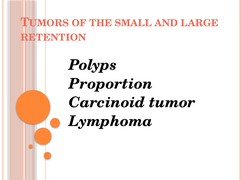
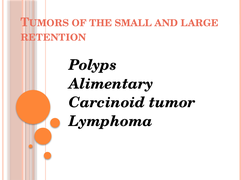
Proportion: Proportion -> Alimentary
